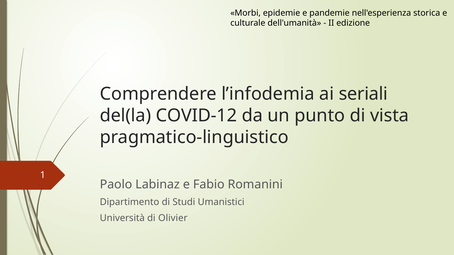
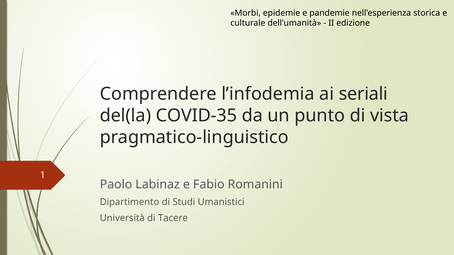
COVID-12: COVID-12 -> COVID-35
Olivier: Olivier -> Tacere
